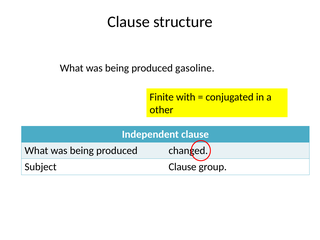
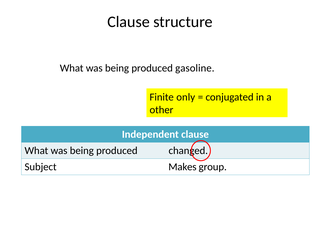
with: with -> only
Subject Clause: Clause -> Makes
